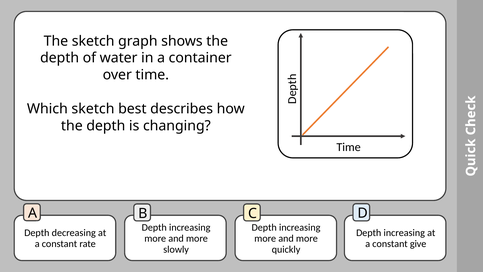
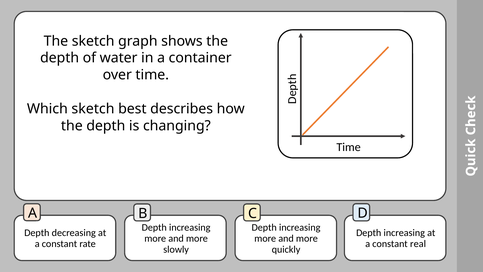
give: give -> real
